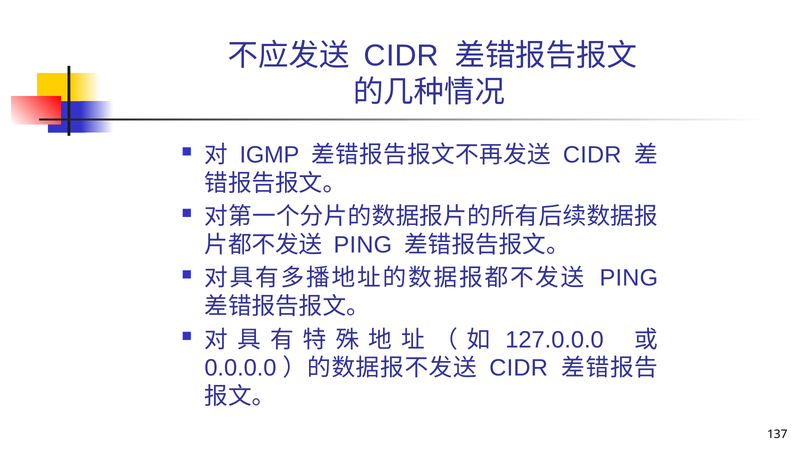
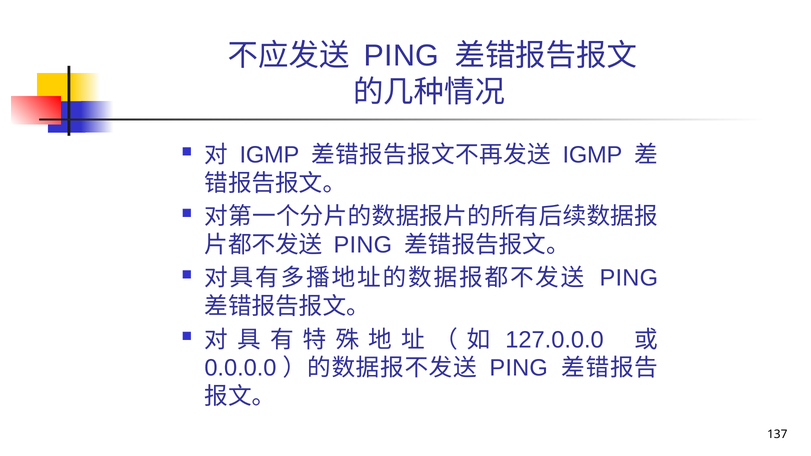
CIDR at (401, 56): CIDR -> PING
CIDR at (592, 155): CIDR -> IGMP
CIDR at (519, 368): CIDR -> PING
